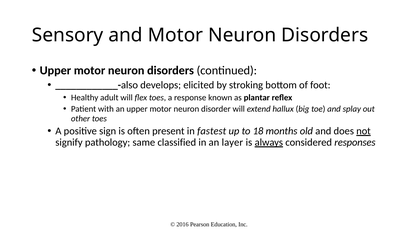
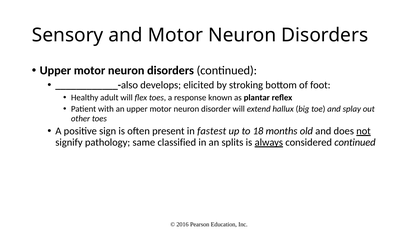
layer: layer -> splits
considered responses: responses -> continued
